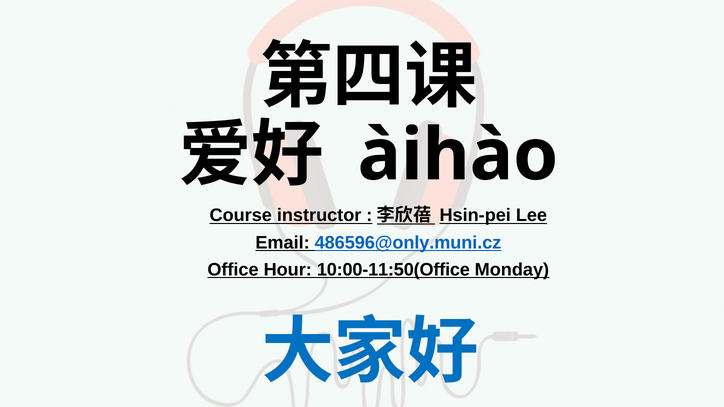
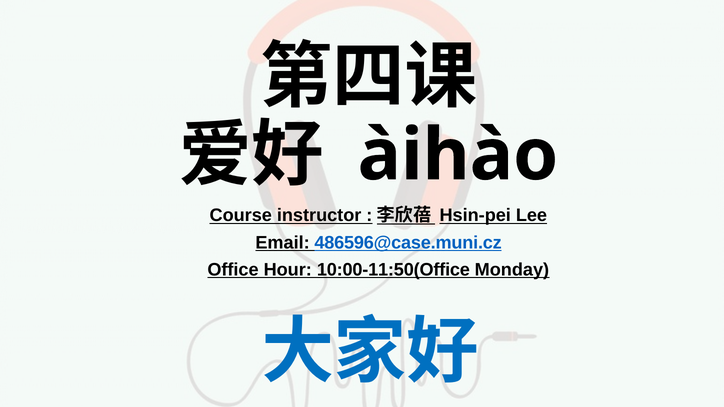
486596@only.muni.cz: 486596@only.muni.cz -> 486596@case.muni.cz
